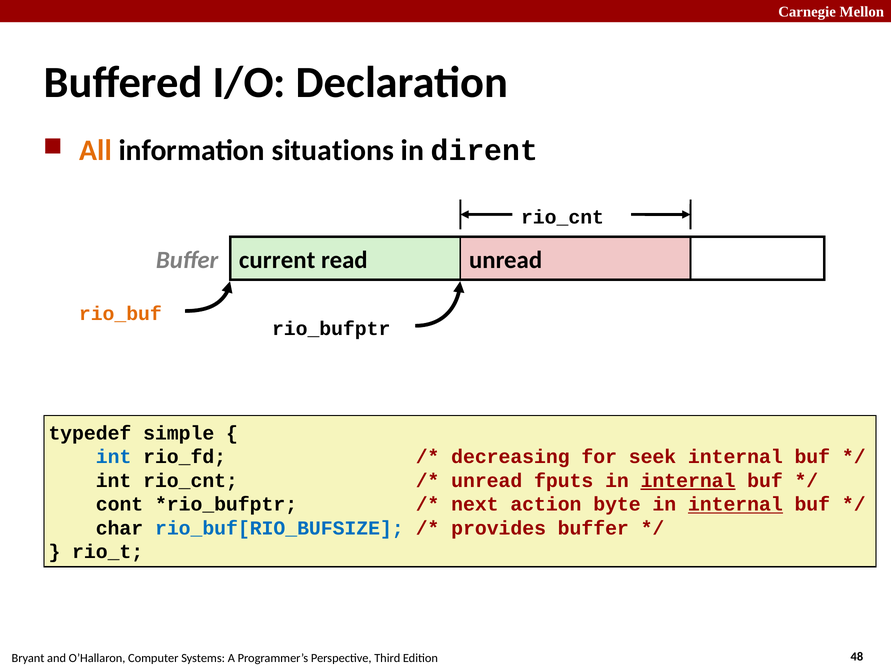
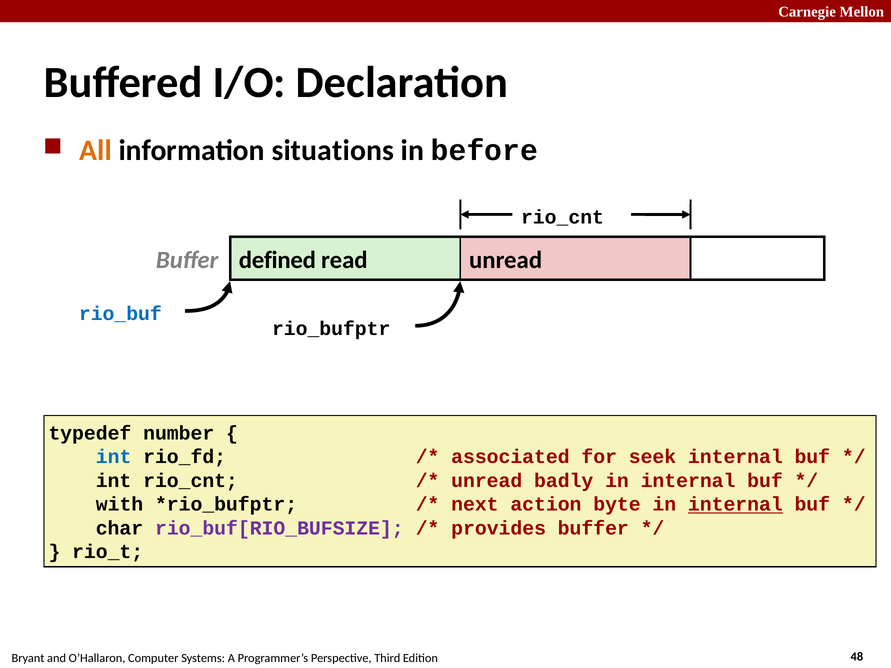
dirent: dirent -> before
current: current -> defined
rio_buf colour: orange -> blue
simple: simple -> number
decreasing: decreasing -> associated
fputs: fputs -> badly
internal at (688, 481) underline: present -> none
cont: cont -> with
rio_buf[RIO_BUFSIZE colour: blue -> purple
